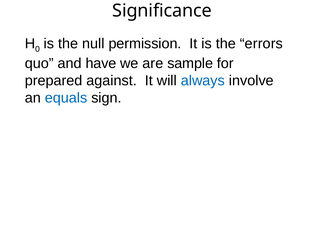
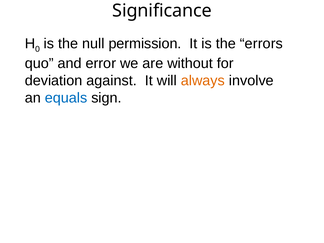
have: have -> error
sample: sample -> without
prepared: prepared -> deviation
always colour: blue -> orange
